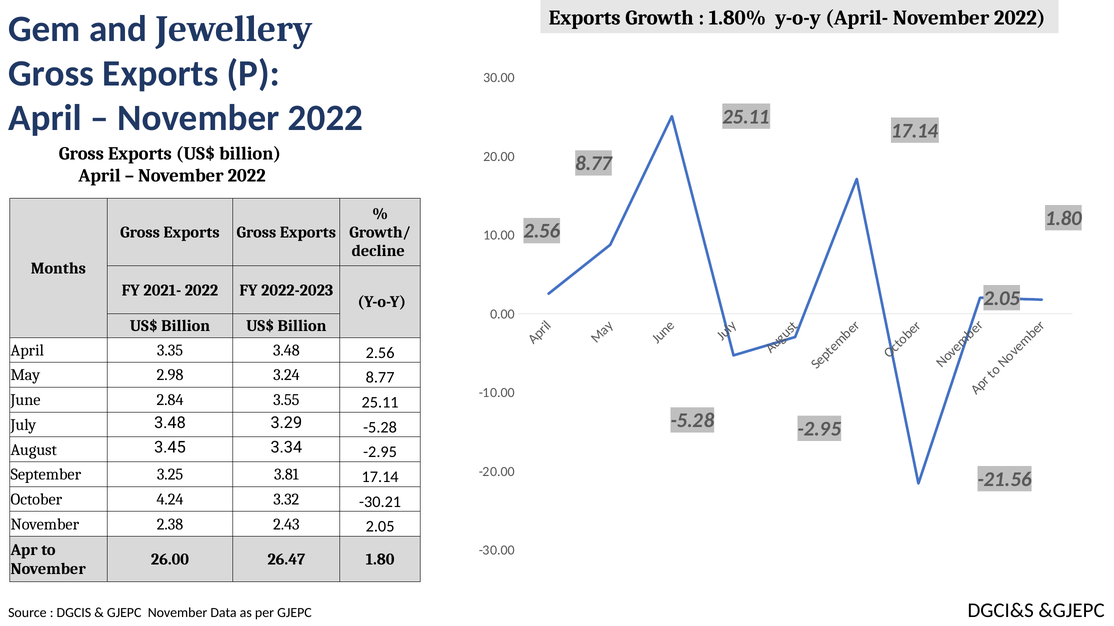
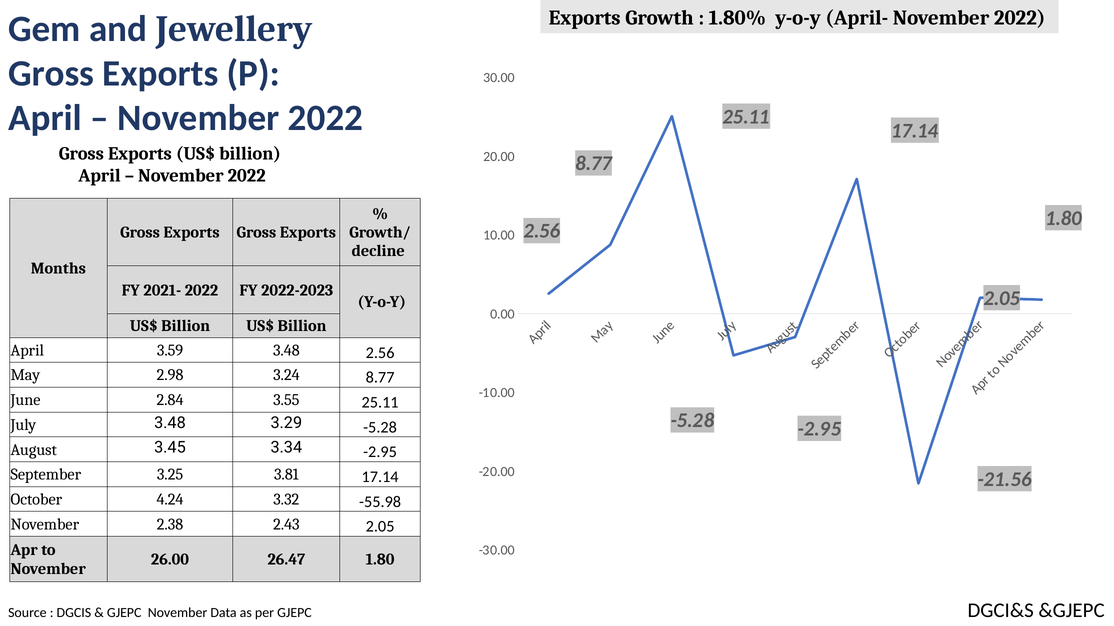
3.35: 3.35 -> 3.59
-30.21: -30.21 -> -55.98
